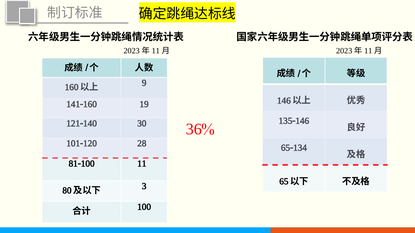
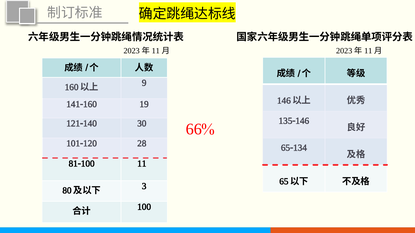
36%: 36% -> 66%
